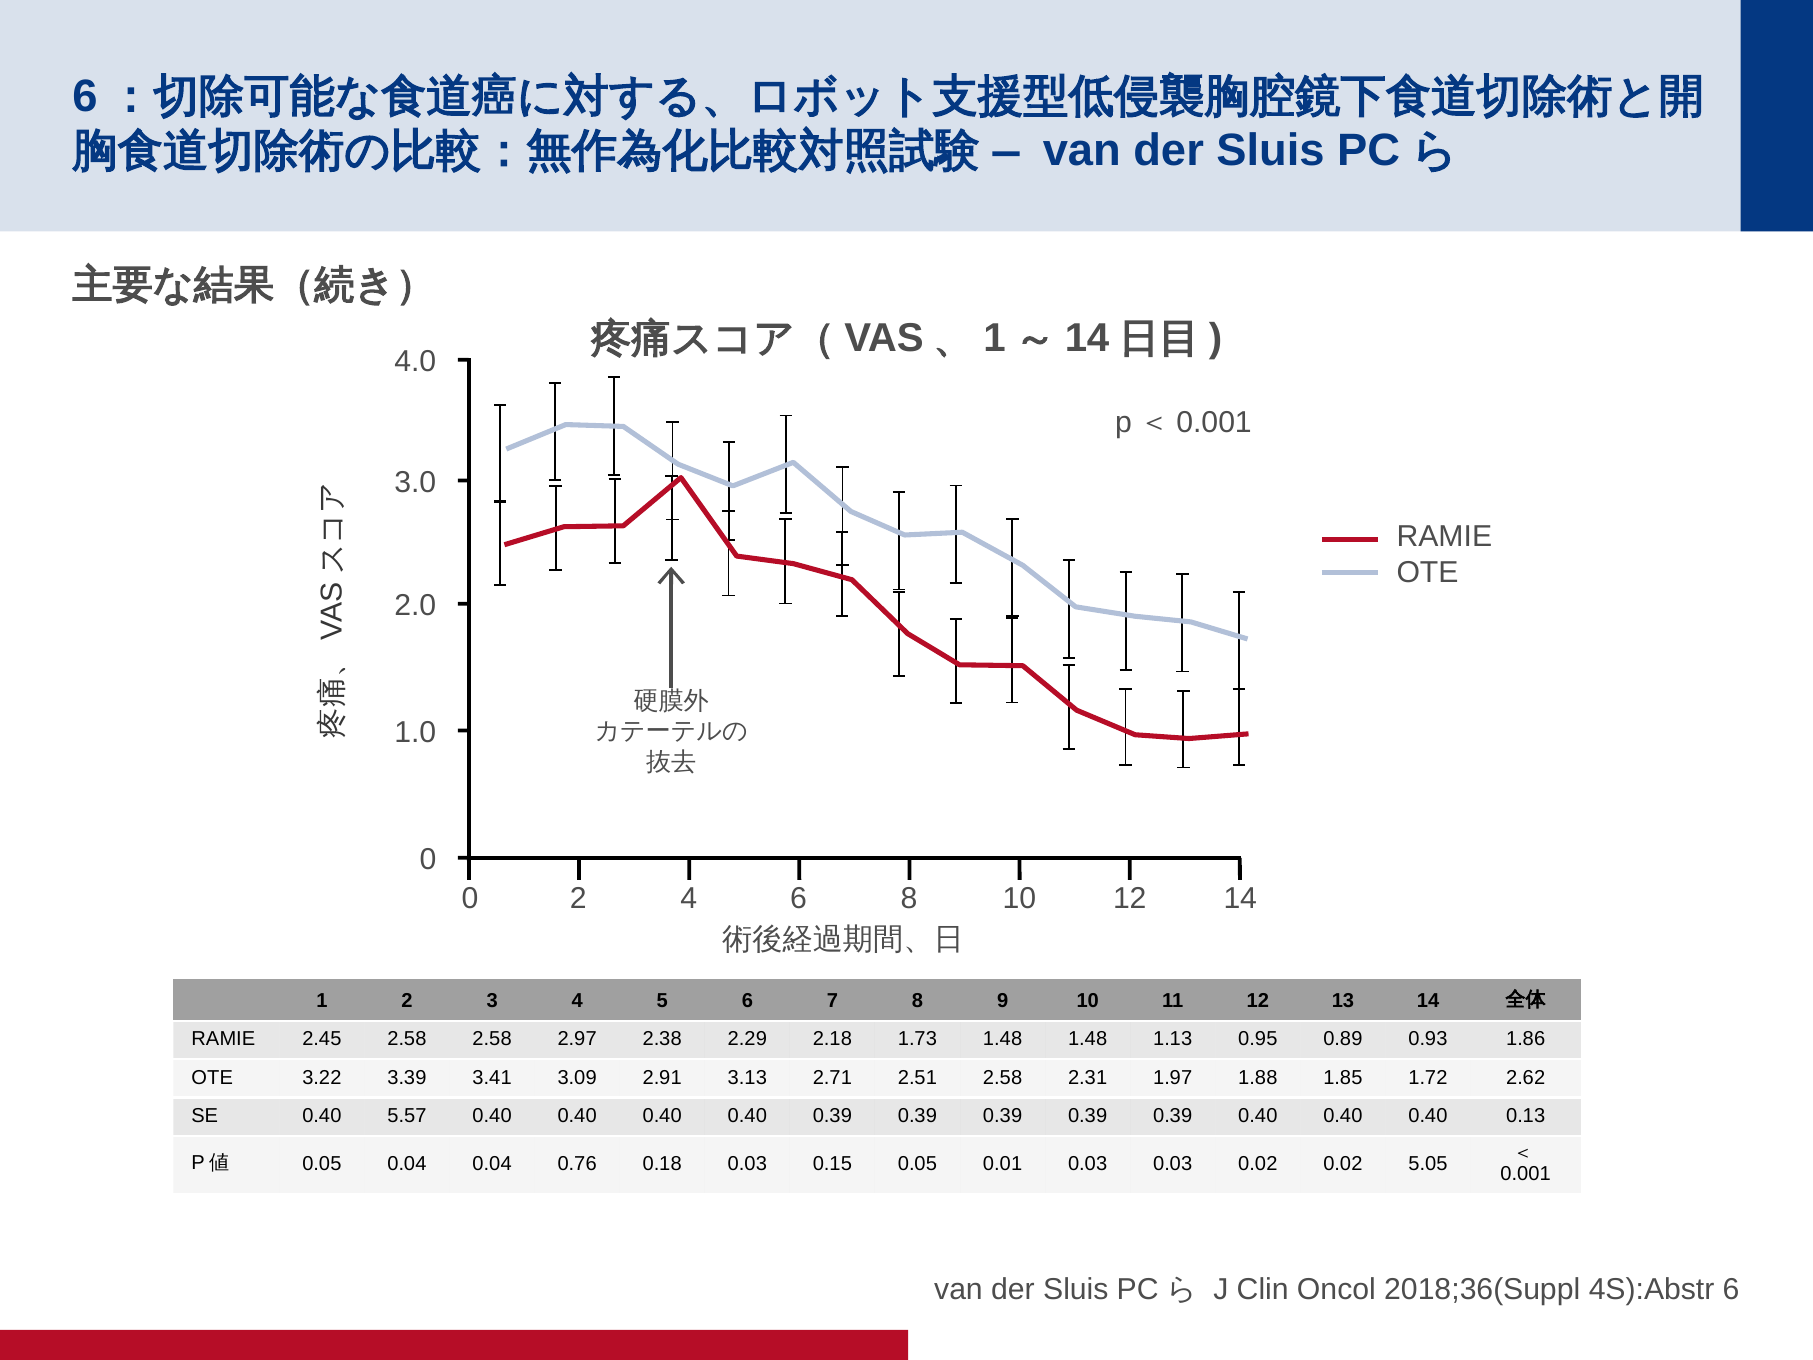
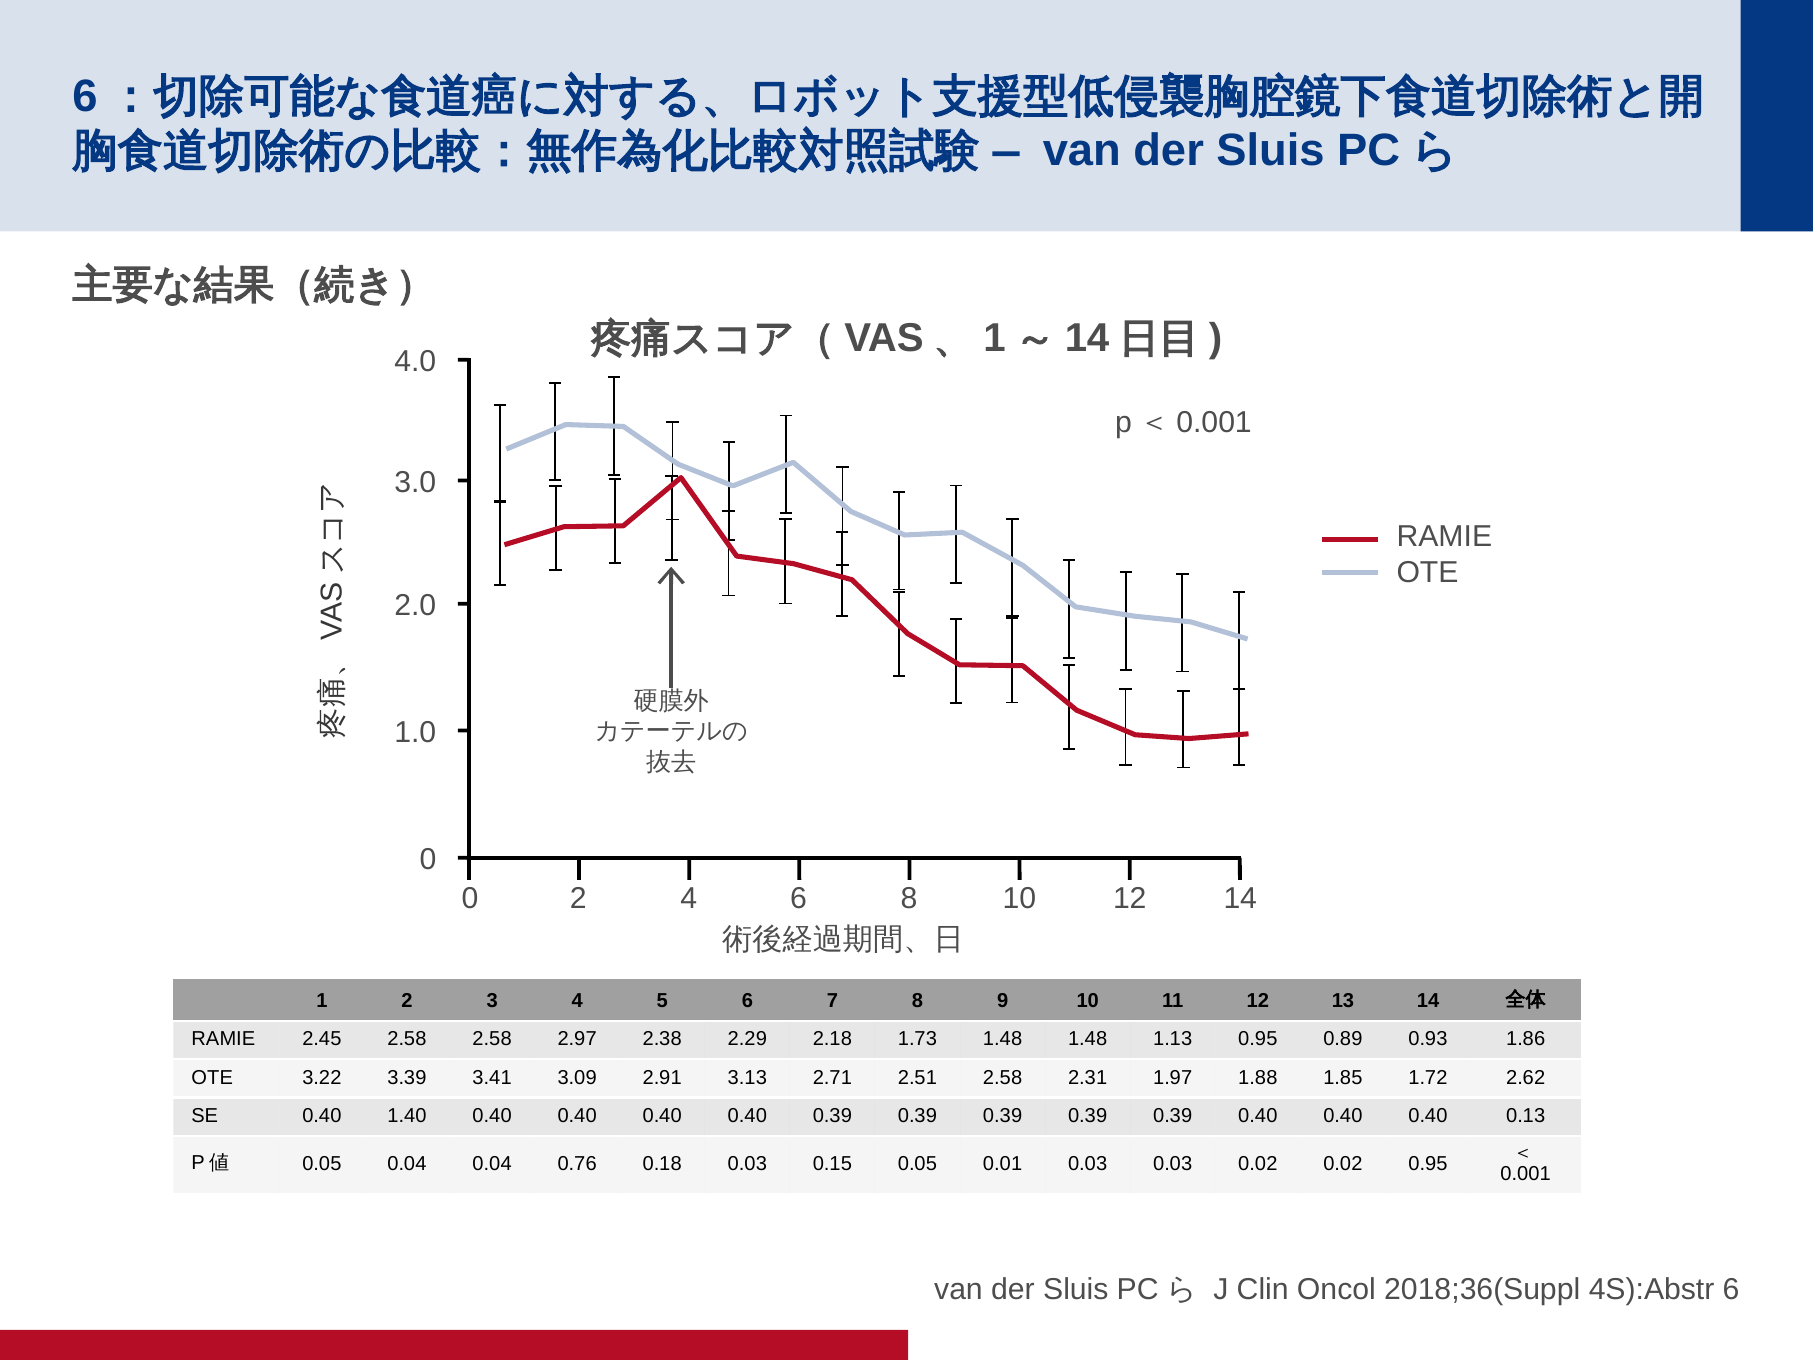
5.57: 5.57 -> 1.40
0.02 5.05: 5.05 -> 0.95
